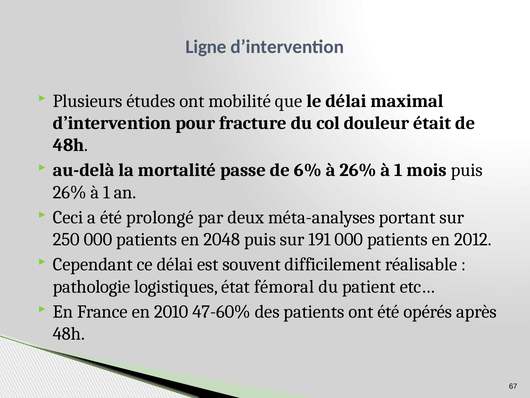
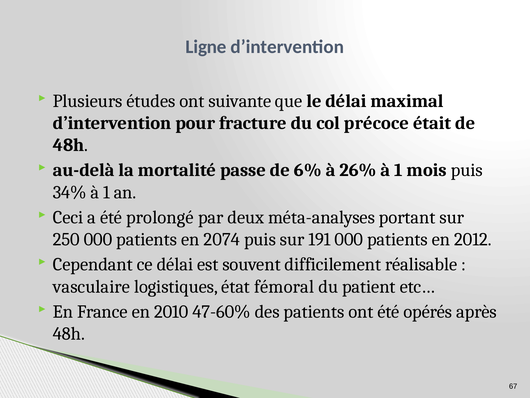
mobilité: mobilité -> suivante
douleur: douleur -> précoce
26% at (70, 192): 26% -> 34%
2048: 2048 -> 2074
pathologie: pathologie -> vasculaire
